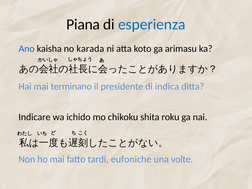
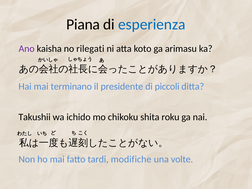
Ano colour: blue -> purple
karada: karada -> rilegati
indica: indica -> piccoli
Indicare: Indicare -> Takushii
eufoniche: eufoniche -> modifiche
